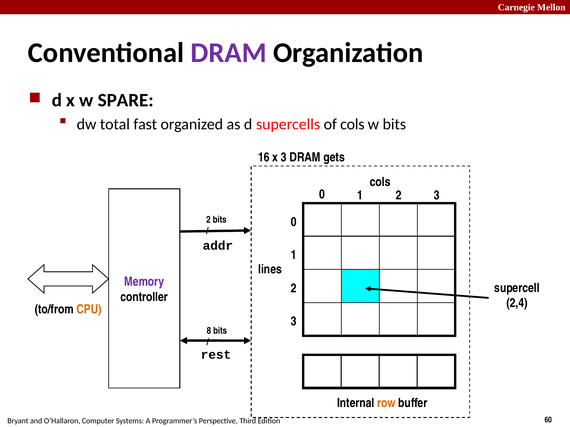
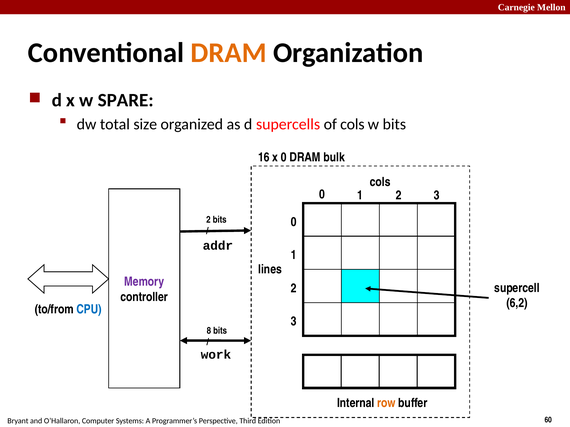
DRAM at (229, 53) colour: purple -> orange
fast: fast -> size
x 3: 3 -> 0
gets: gets -> bulk
2,4: 2,4 -> 6,2
CPU colour: orange -> blue
rest: rest -> work
